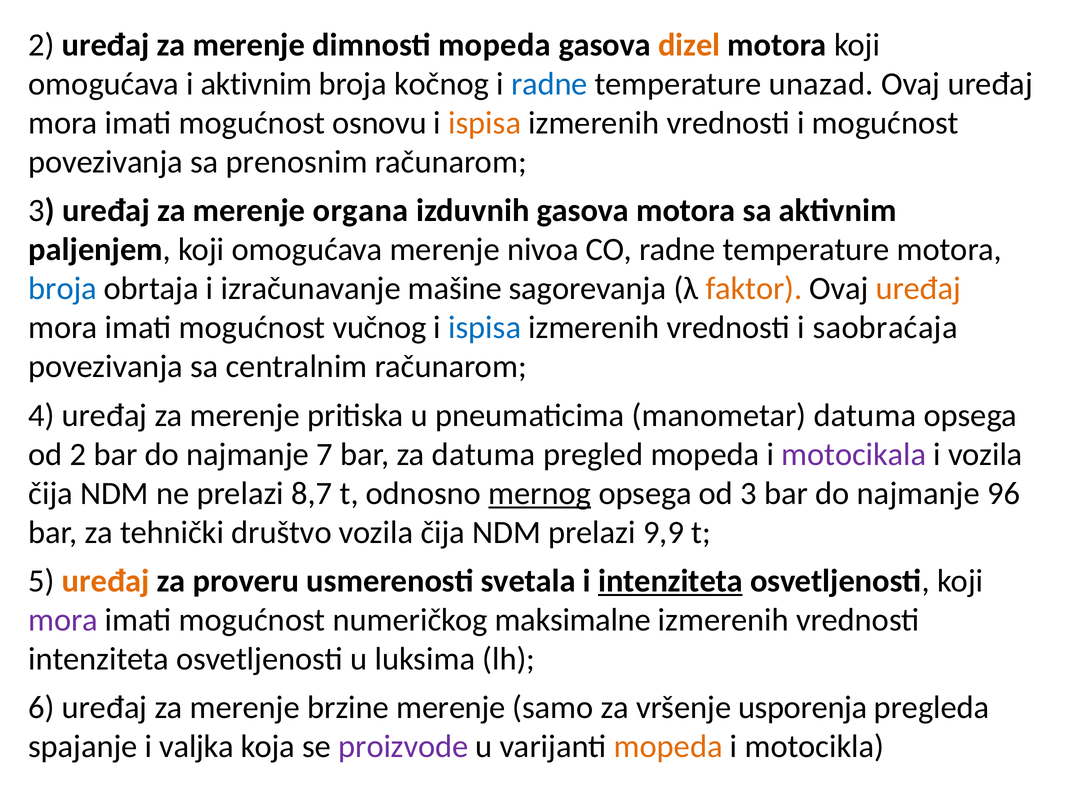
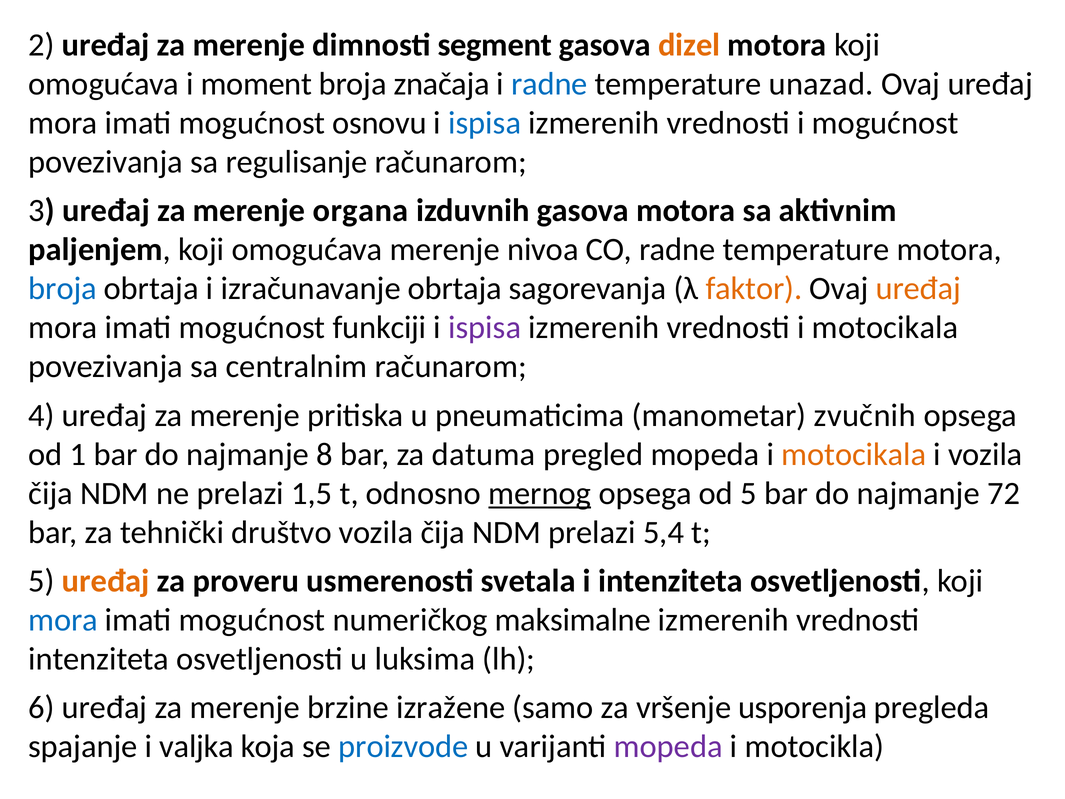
dimnosti mopeda: mopeda -> segment
i aktivnim: aktivnim -> moment
kočnog: kočnog -> značaja
ispisa at (485, 123) colour: orange -> blue
prenosnim: prenosnim -> regulisanje
izračunavanje mašine: mašine -> obrtaja
vučnog: vučnog -> funkciji
ispisa at (485, 328) colour: blue -> purple
vrednosti i saobraćaja: saobraćaja -> motocikala
manometar datuma: datuma -> zvučnih
od 2: 2 -> 1
7: 7 -> 8
motocikala at (854, 454) colour: purple -> orange
8,7: 8,7 -> 1,5
od 3: 3 -> 5
96: 96 -> 72
9,9: 9,9 -> 5,4
intenziteta at (671, 581) underline: present -> none
mora at (63, 620) colour: purple -> blue
brzine merenje: merenje -> izražene
proizvode colour: purple -> blue
mopeda at (668, 746) colour: orange -> purple
